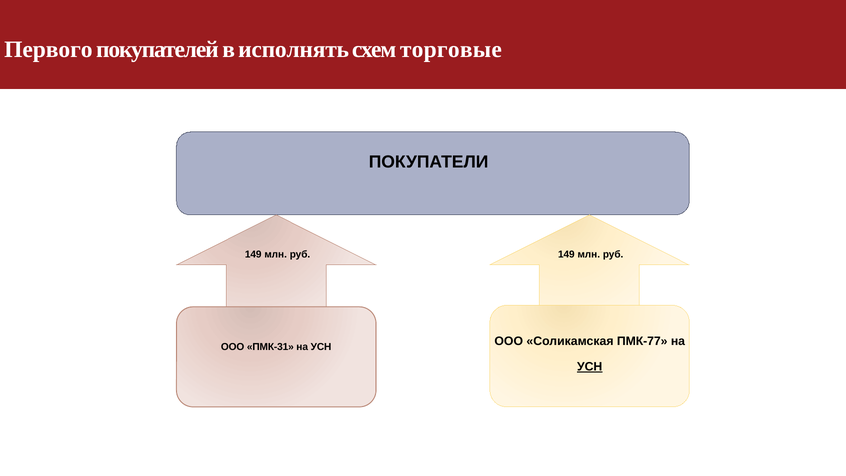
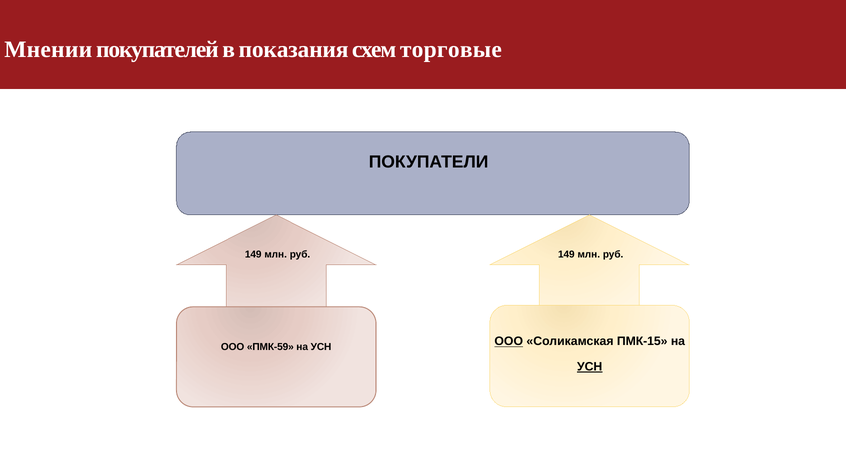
Первого: Первого -> Мнении
исполнять: исполнять -> показания
ПМК-31: ПМК-31 -> ПМК-59
ООО at (509, 341) underline: none -> present
ПМК-77: ПМК-77 -> ПМК-15
